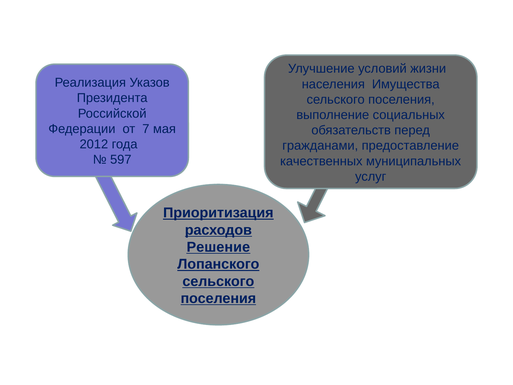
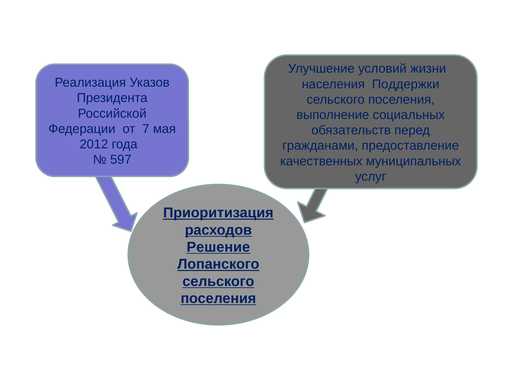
Имущества: Имущества -> Поддержки
